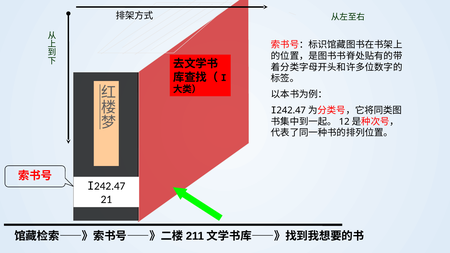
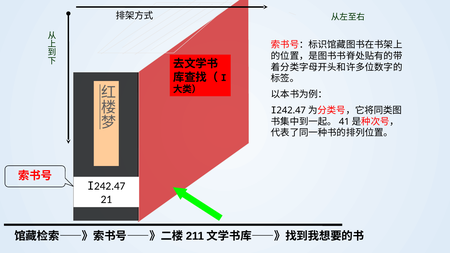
12: 12 -> 41
